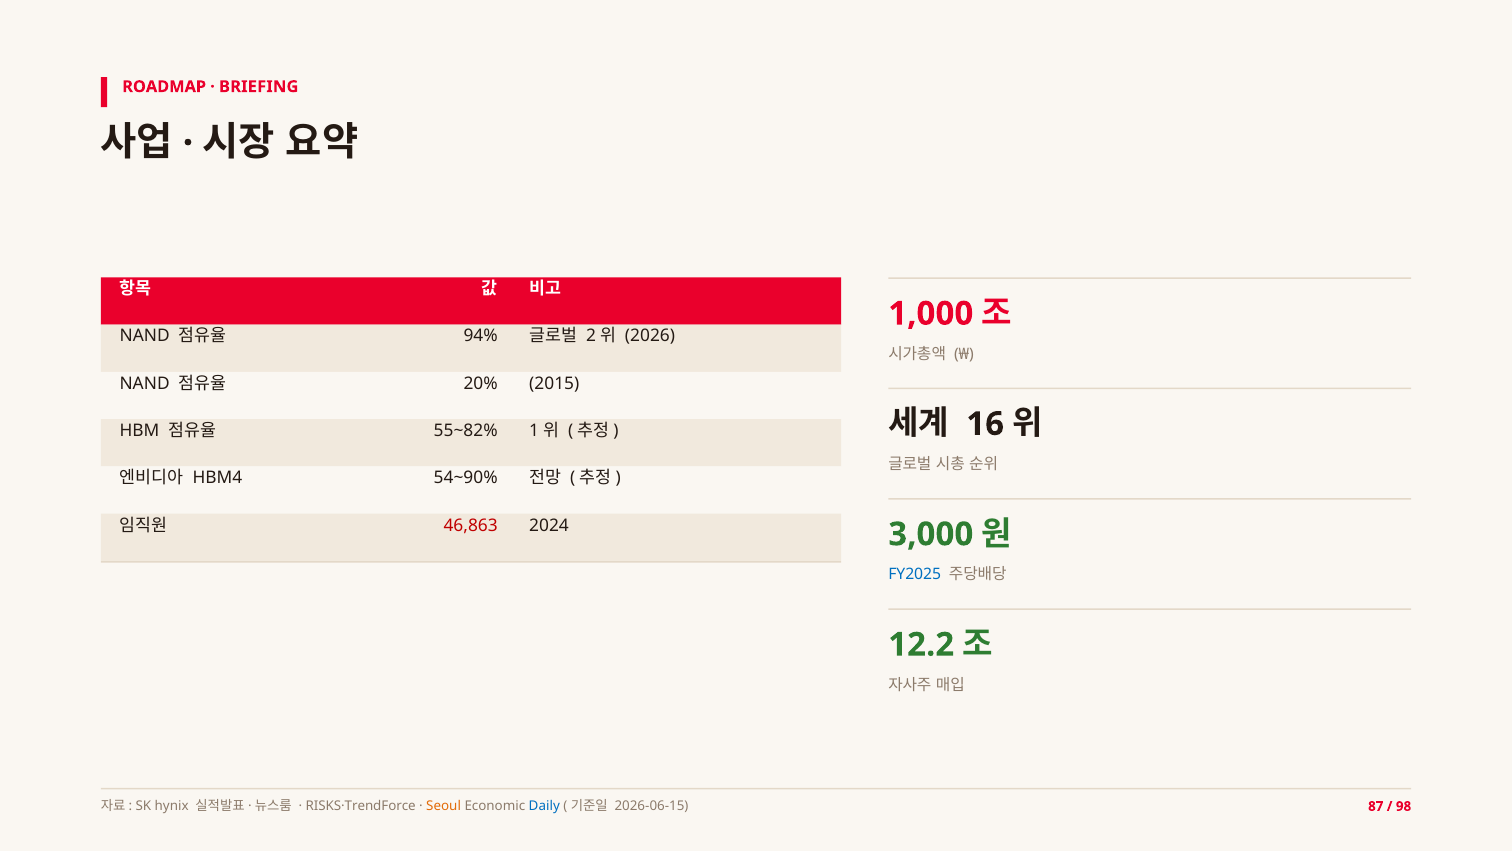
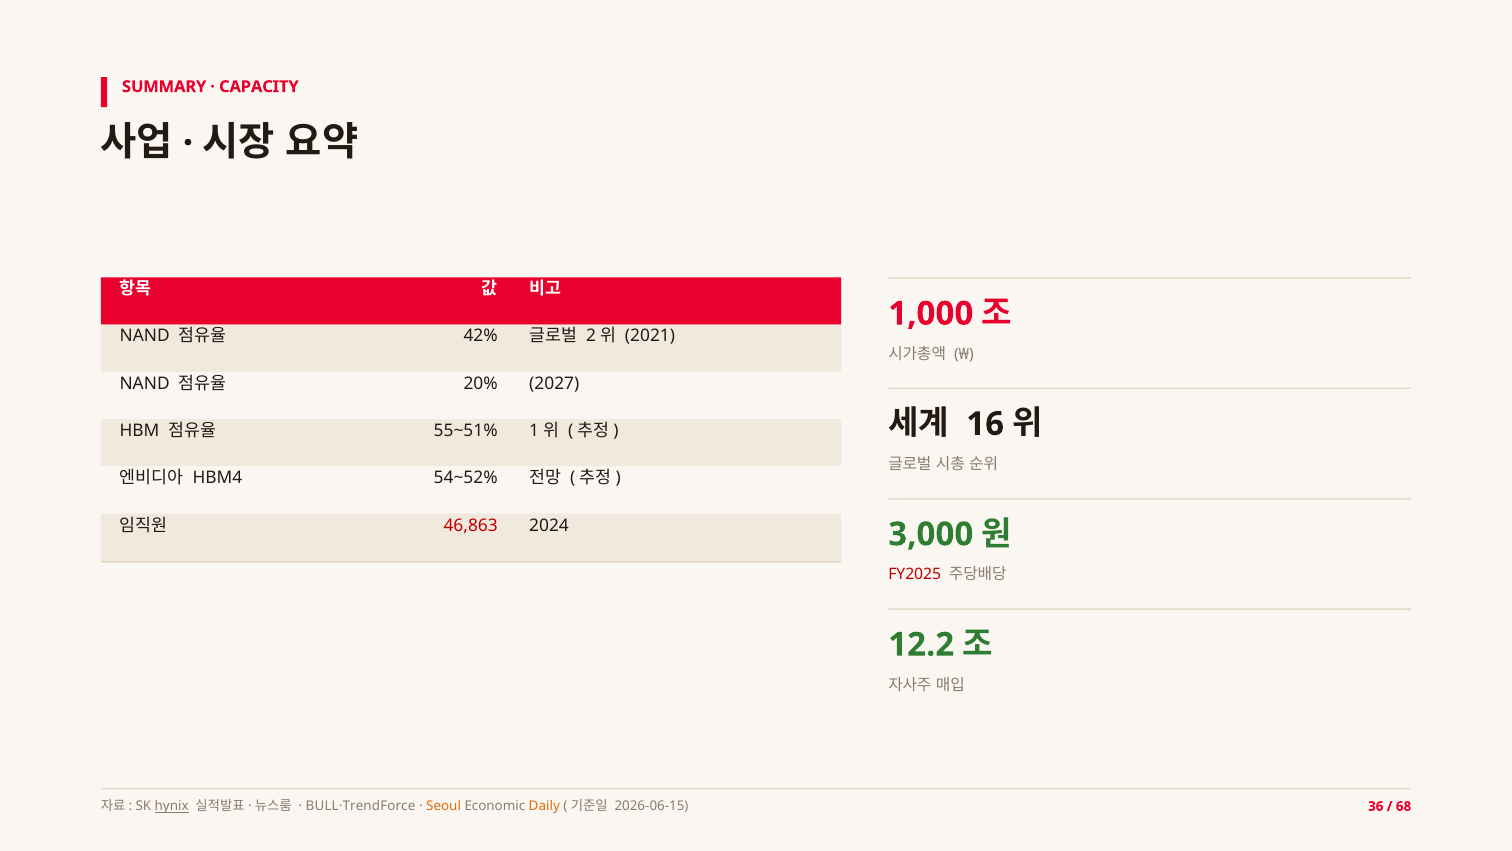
ROADMAP: ROADMAP -> SUMMARY
BRIEFING: BRIEFING -> CAPACITY
94%: 94% -> 42%
2026: 2026 -> 2021
2015: 2015 -> 2027
55~82%: 55~82% -> 55~51%
54~90%: 54~90% -> 54~52%
FY2025 colour: blue -> red
hynix underline: none -> present
RISKS·TrendForce: RISKS·TrendForce -> BULL·TrendForce
Daily colour: blue -> orange
87: 87 -> 36
98: 98 -> 68
